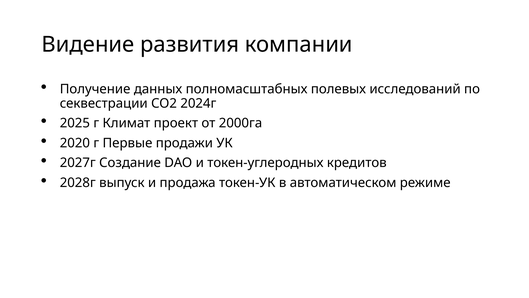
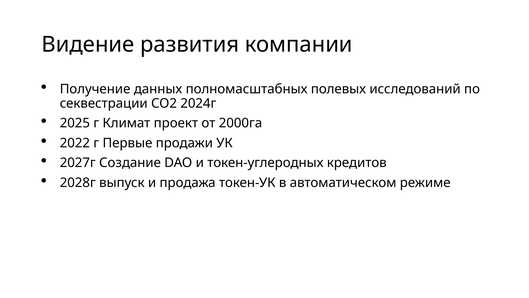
2020: 2020 -> 2022
